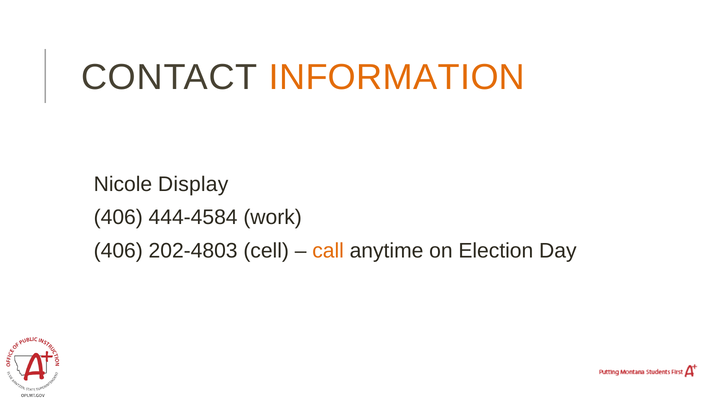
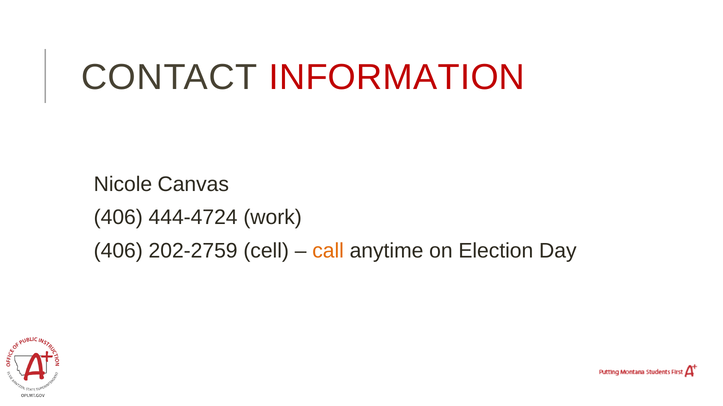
INFORMATION colour: orange -> red
Display: Display -> Canvas
444-4584: 444-4584 -> 444-4724
202-4803: 202-4803 -> 202-2759
